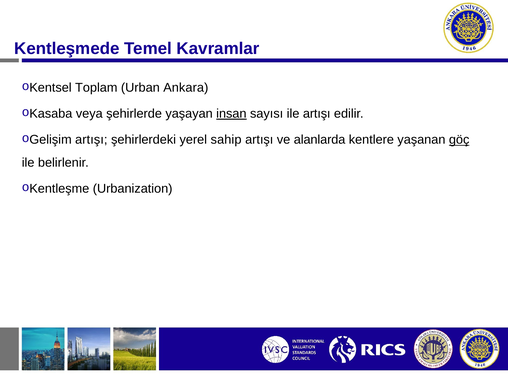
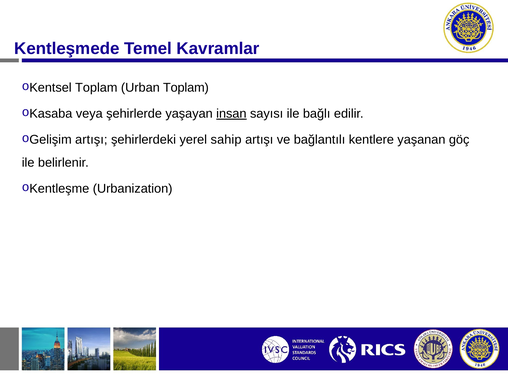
Urban Ankara: Ankara -> Toplam
ile artışı: artışı -> bağlı
alanlarda: alanlarda -> bağlantılı
göç underline: present -> none
